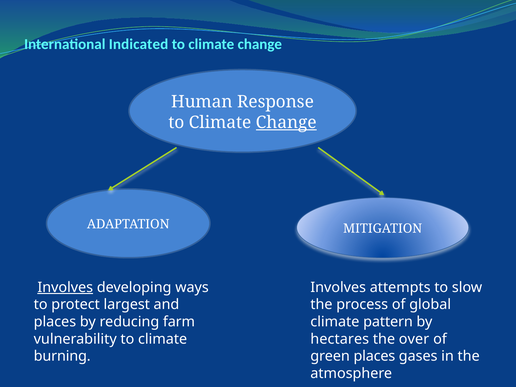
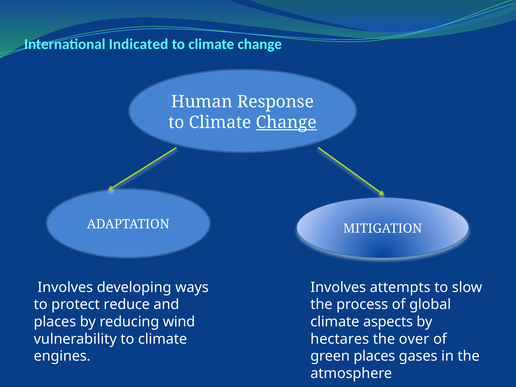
Involves at (65, 287) underline: present -> none
largest: largest -> reduce
pattern: pattern -> aspects
farm: farm -> wind
burning: burning -> engines
